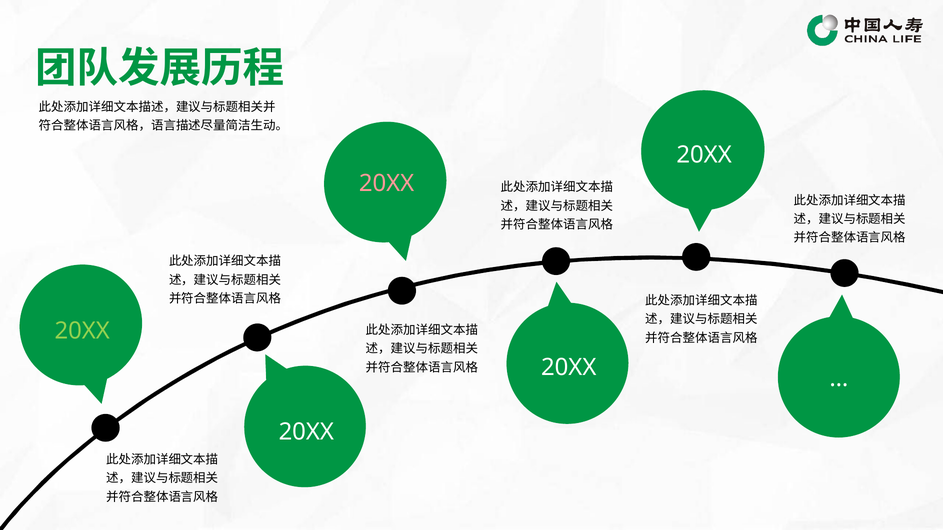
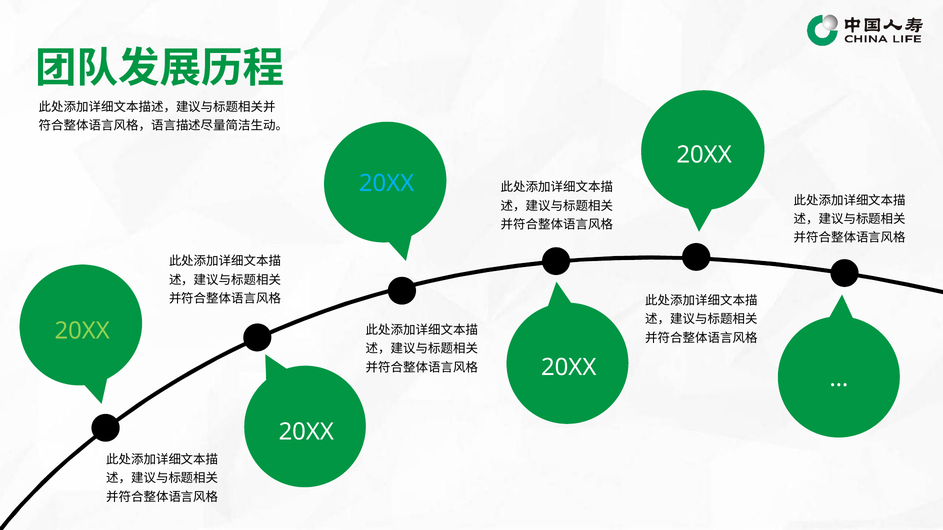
20XX at (387, 184) colour: pink -> light blue
